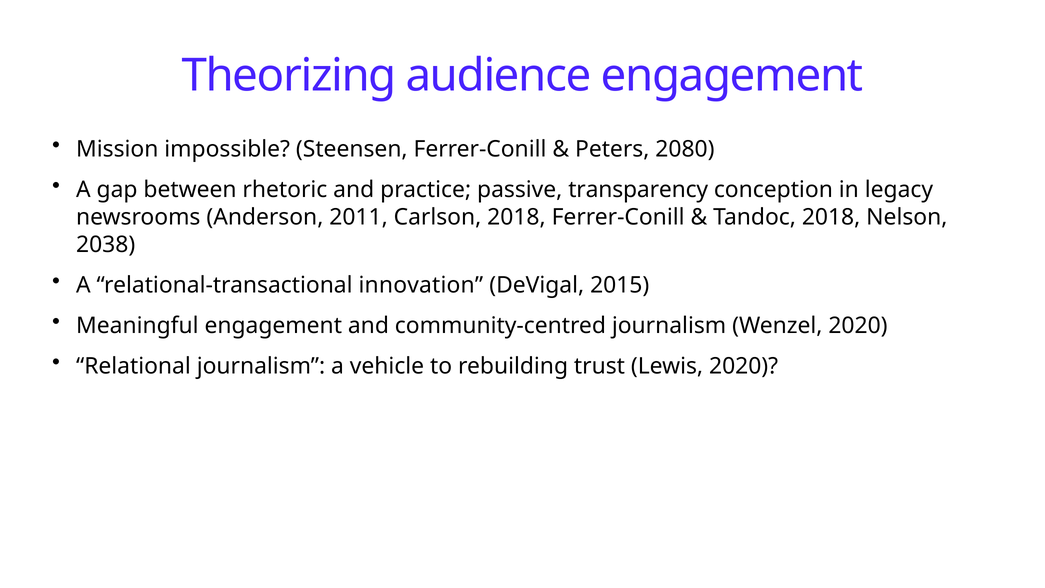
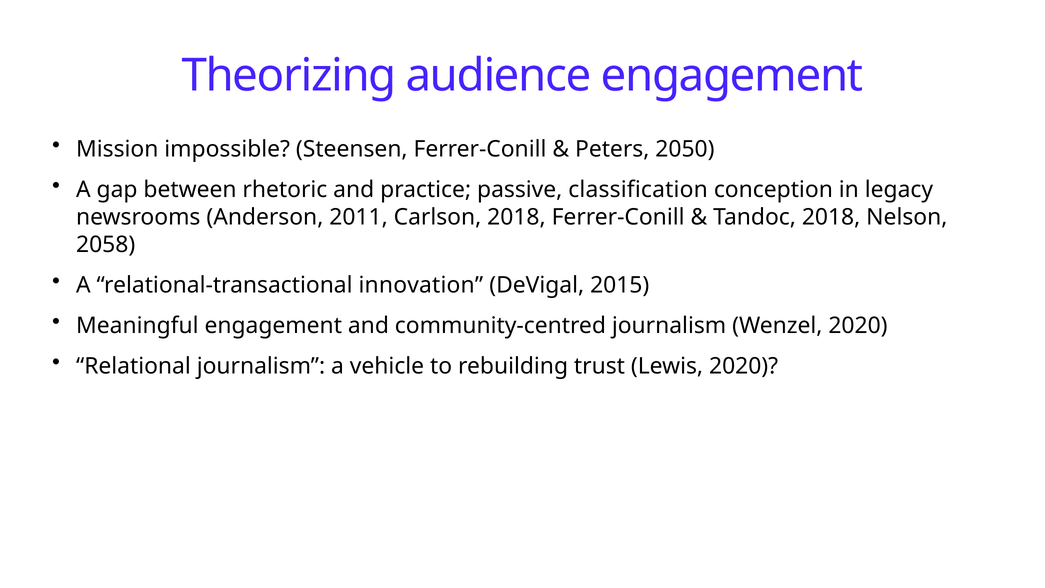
2080: 2080 -> 2050
transparency: transparency -> classification
2038: 2038 -> 2058
